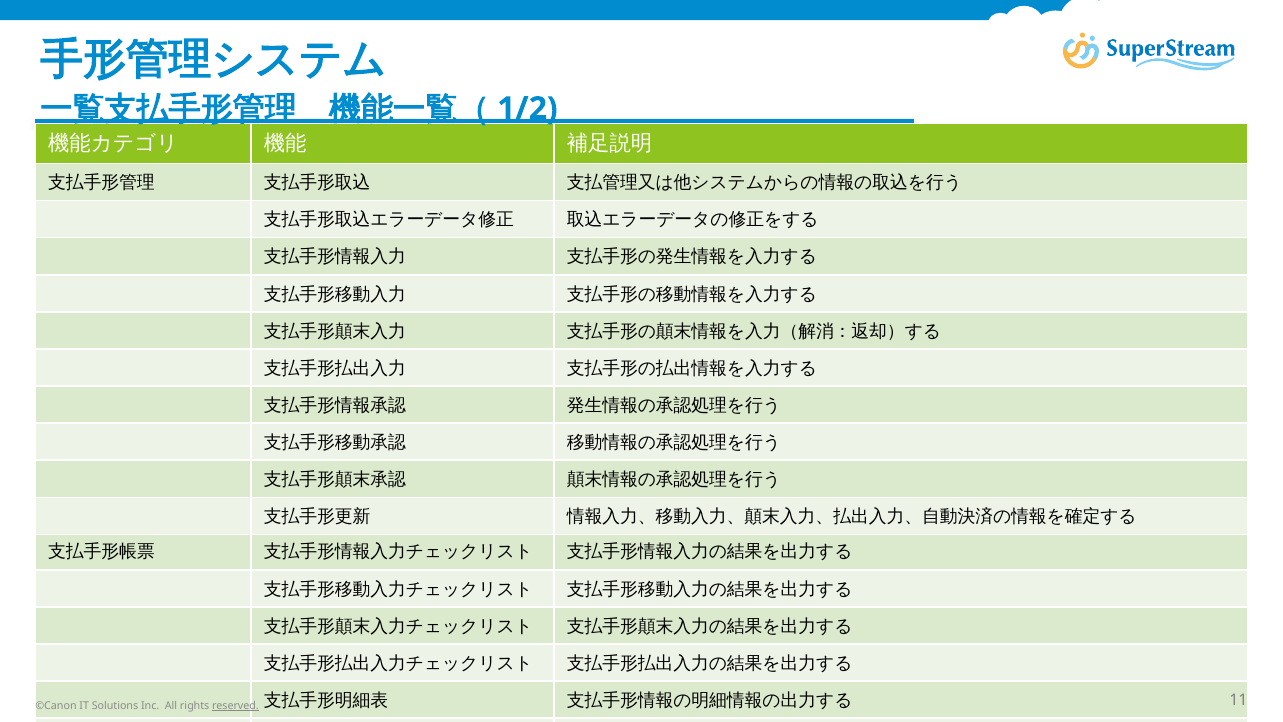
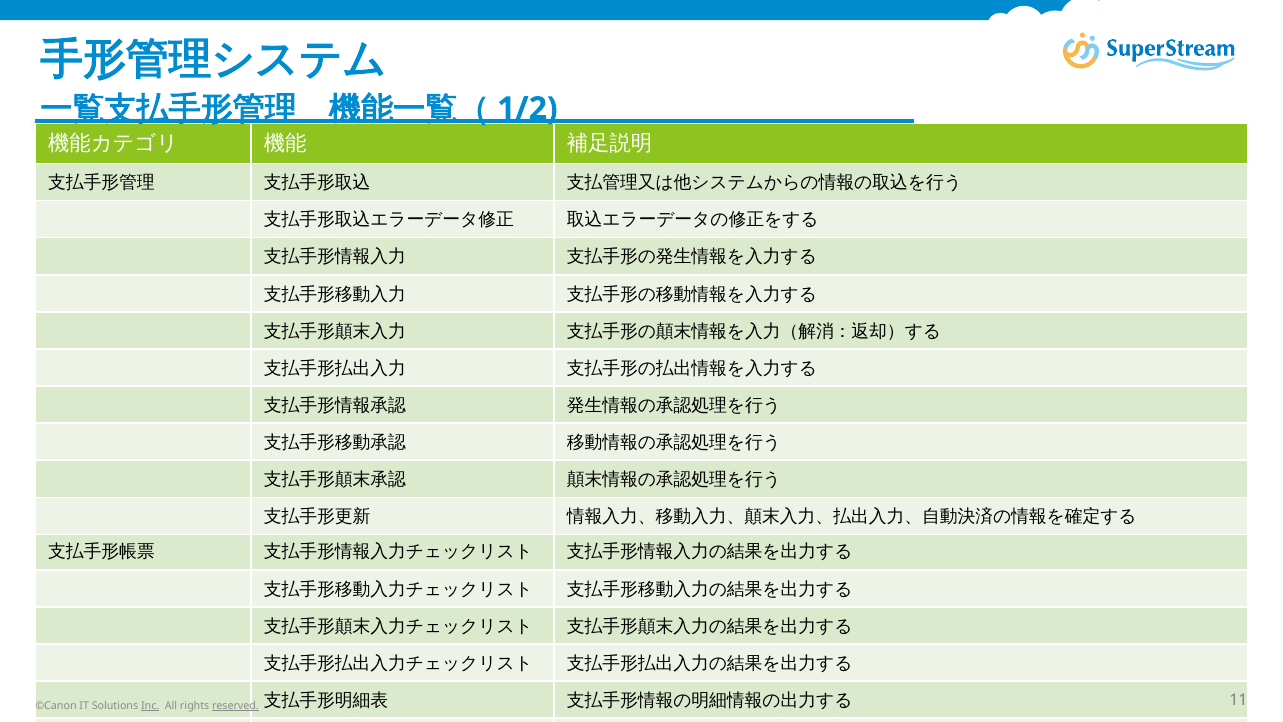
Inc underline: none -> present
